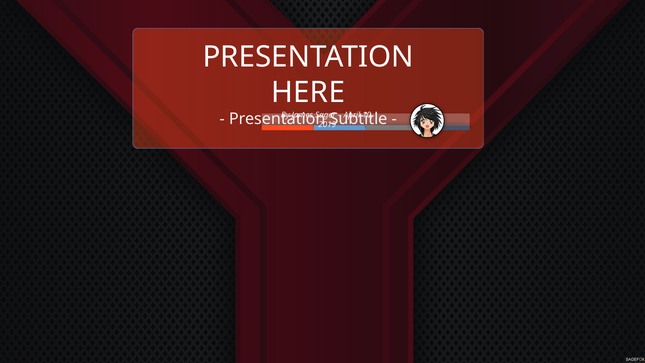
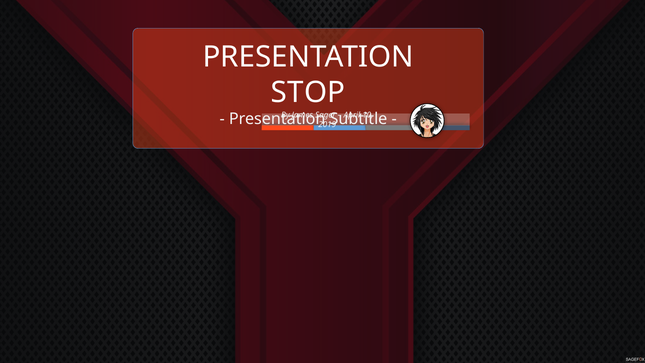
HERE: HERE -> STOP
